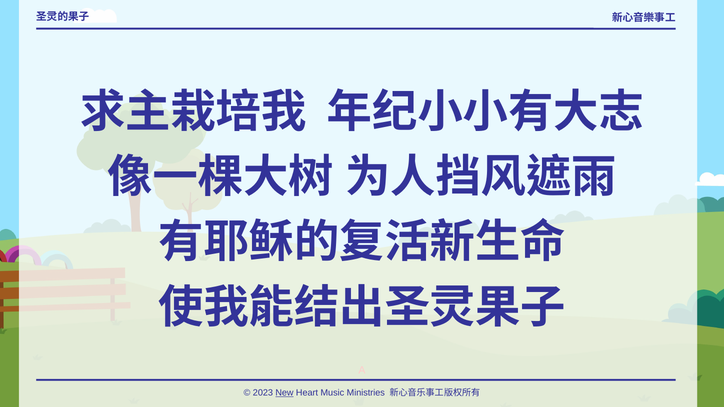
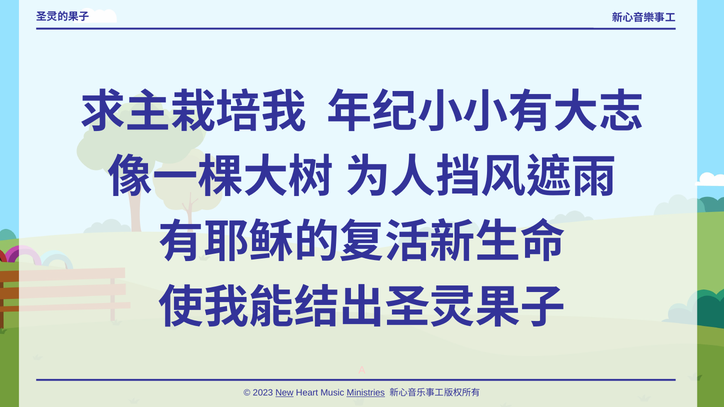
Ministries underline: none -> present
